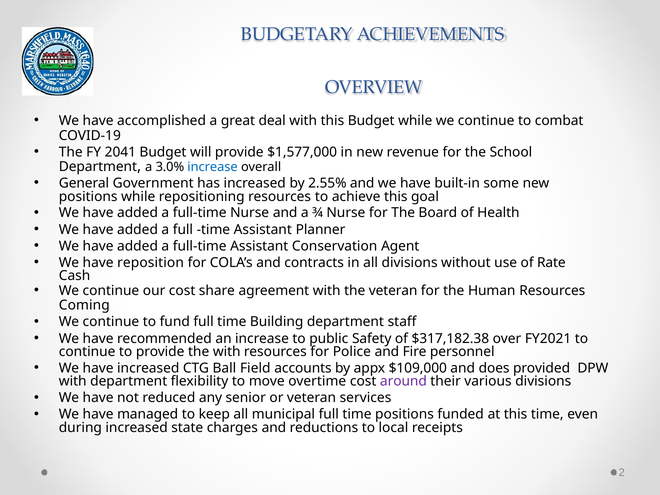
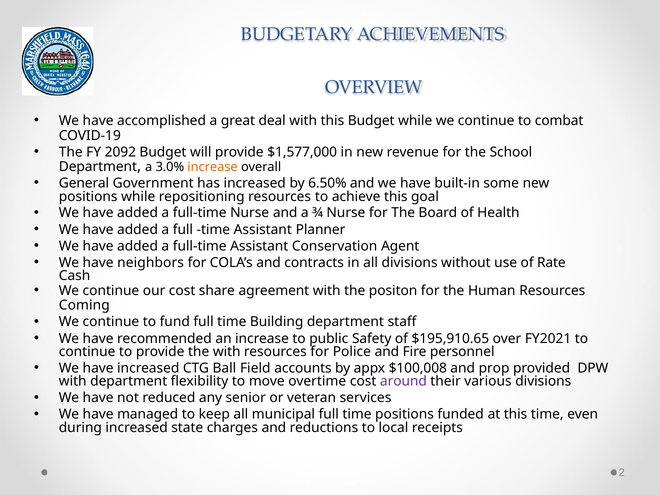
2041: 2041 -> 2092
increase at (213, 167) colour: blue -> orange
2.55%: 2.55% -> 6.50%
reposition: reposition -> neighbors
the veteran: veteran -> positon
$317,182.38: $317,182.38 -> $195,910.65
$109,000: $109,000 -> $100,008
does: does -> prop
